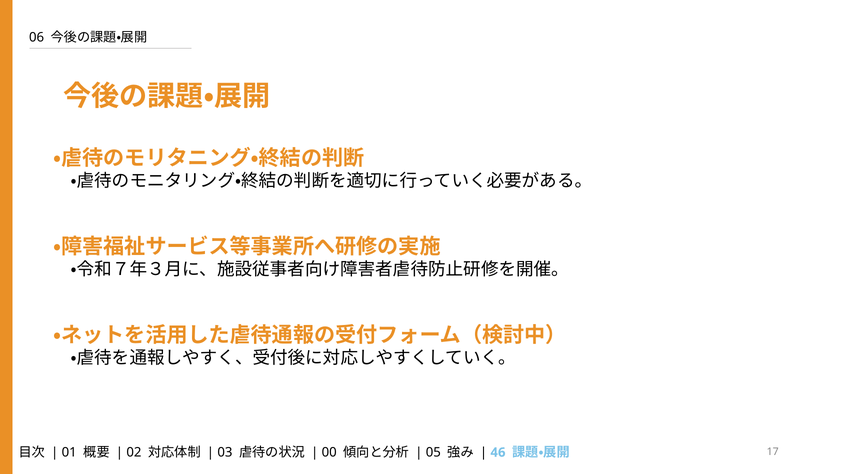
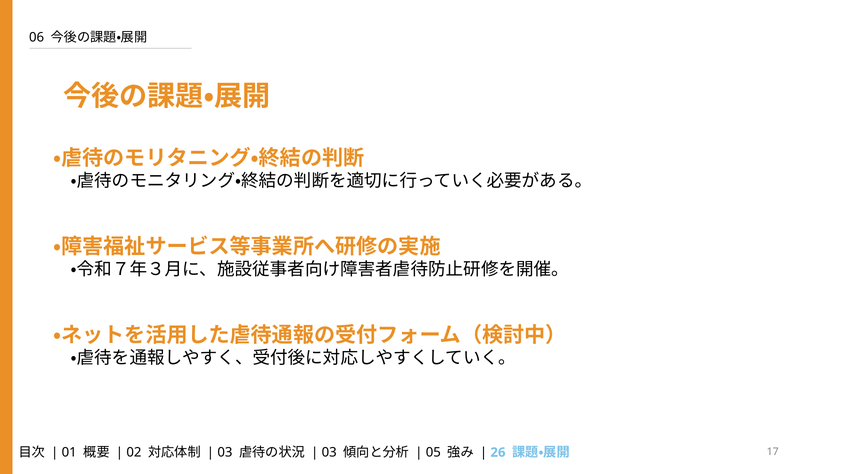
00 at (329, 453): 00 -> 03
46: 46 -> 26
